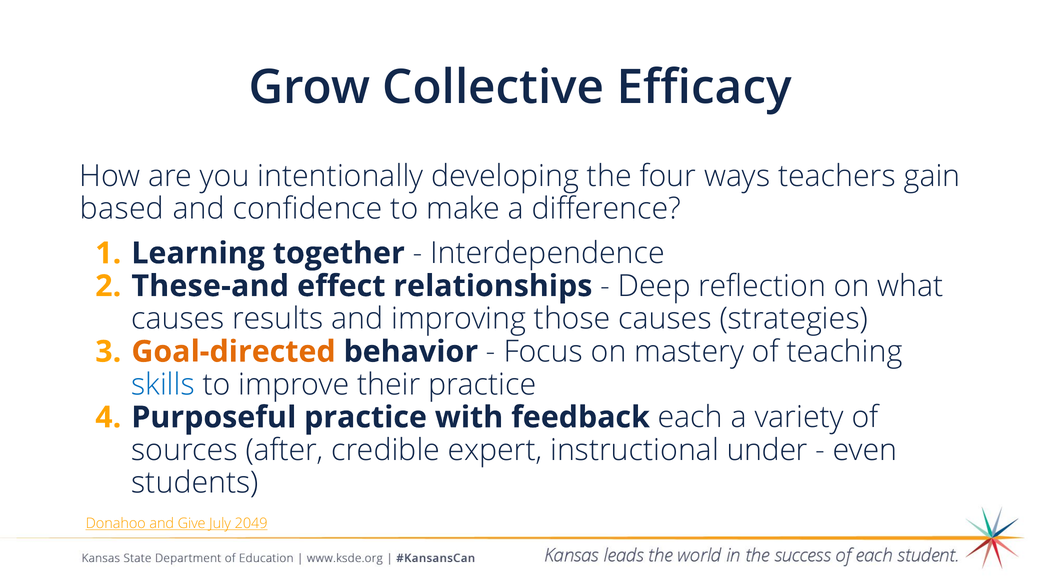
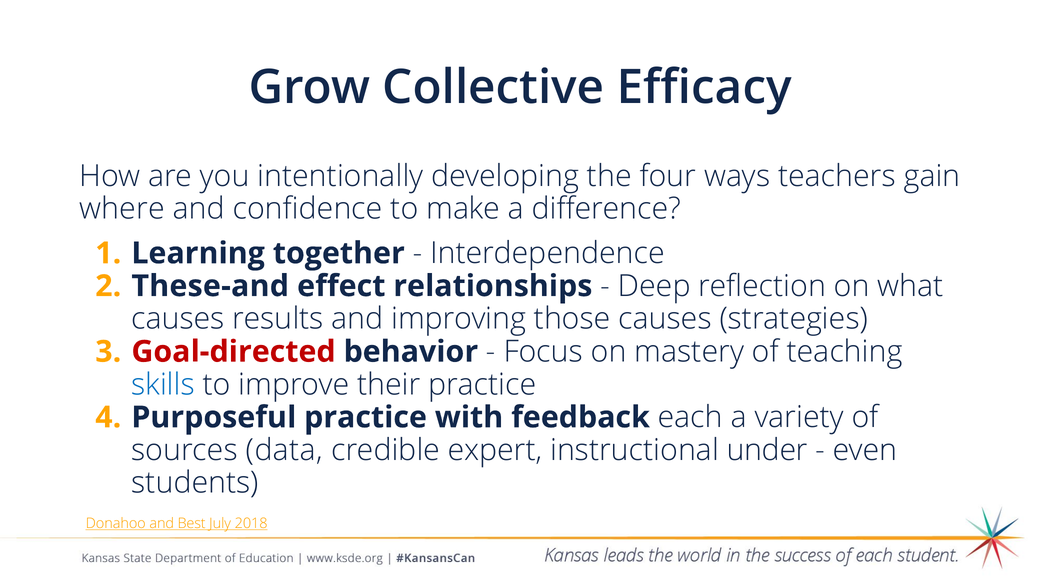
based: based -> where
Goal-directed colour: orange -> red
after: after -> data
Give: Give -> Best
2049: 2049 -> 2018
